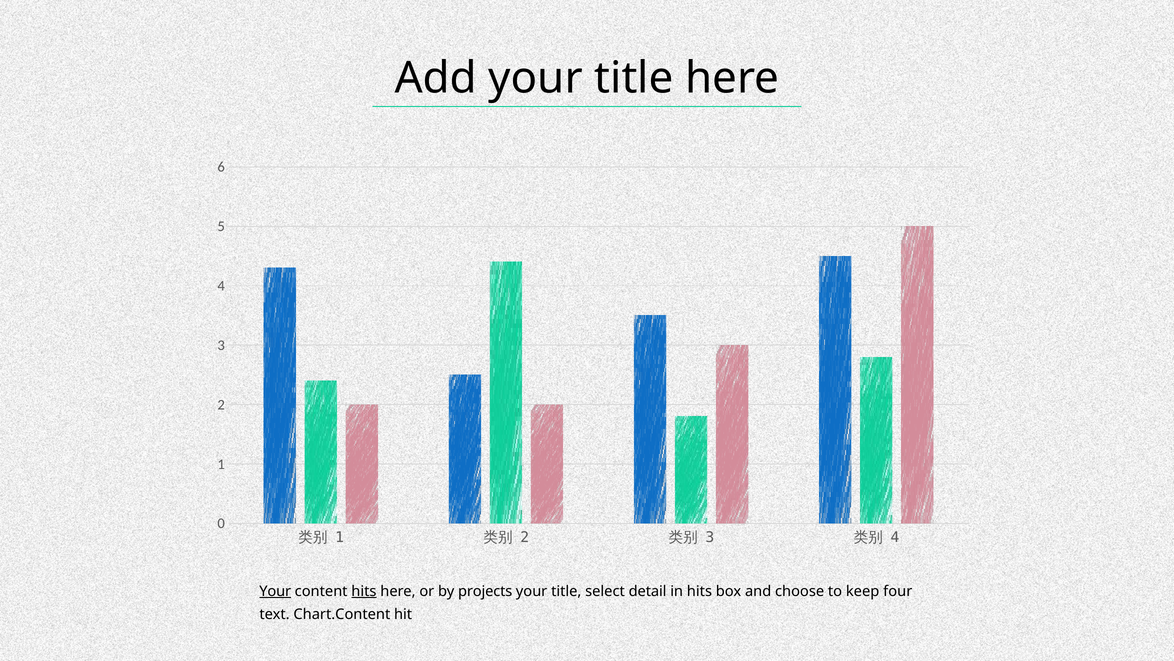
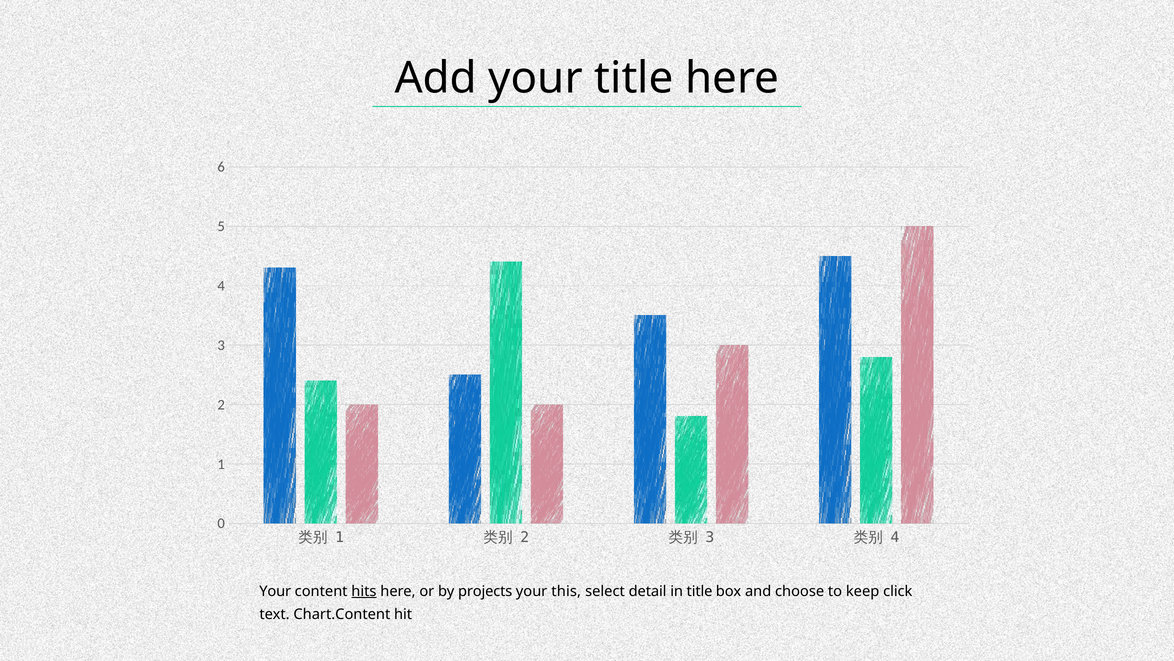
Your at (275, 591) underline: present -> none
title at (566, 591): title -> this
in hits: hits -> title
four: four -> click
